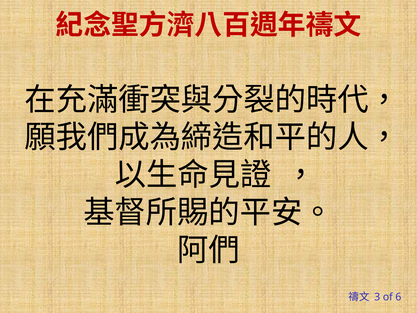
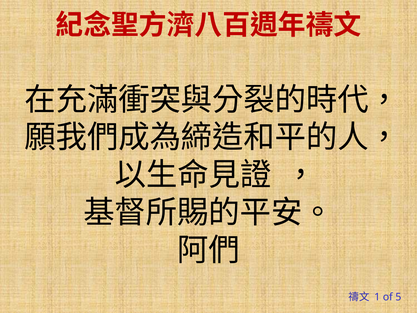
3: 3 -> 1
6: 6 -> 5
